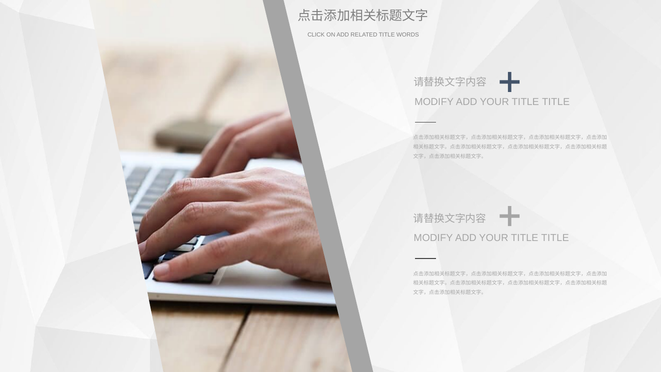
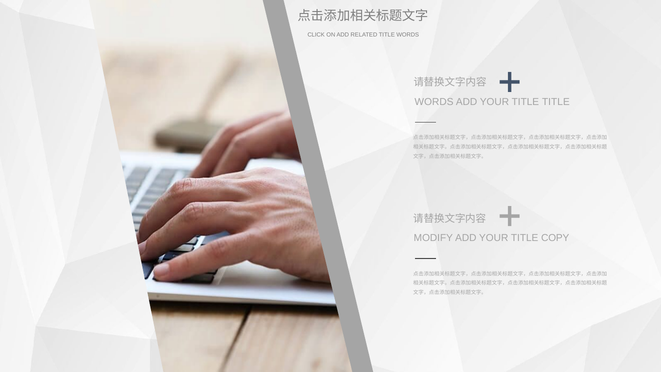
MODIFY at (434, 102): MODIFY -> WORDS
TITLE at (555, 238): TITLE -> COPY
